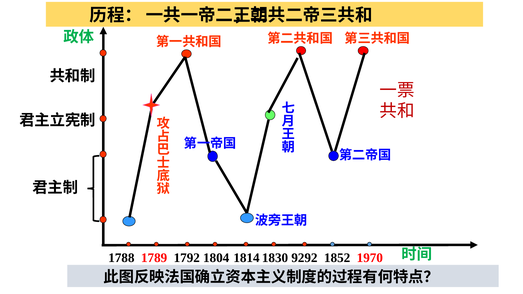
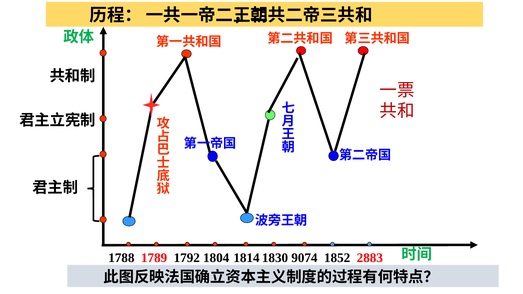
9292: 9292 -> 9074
1970: 1970 -> 2883
